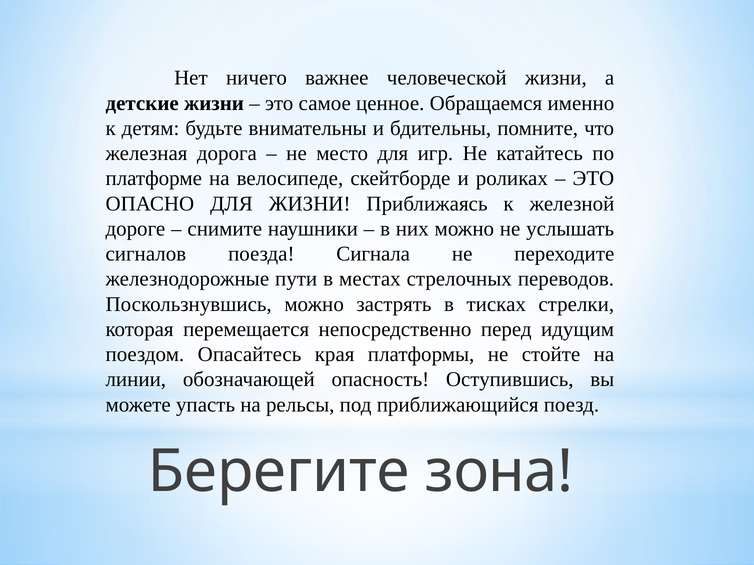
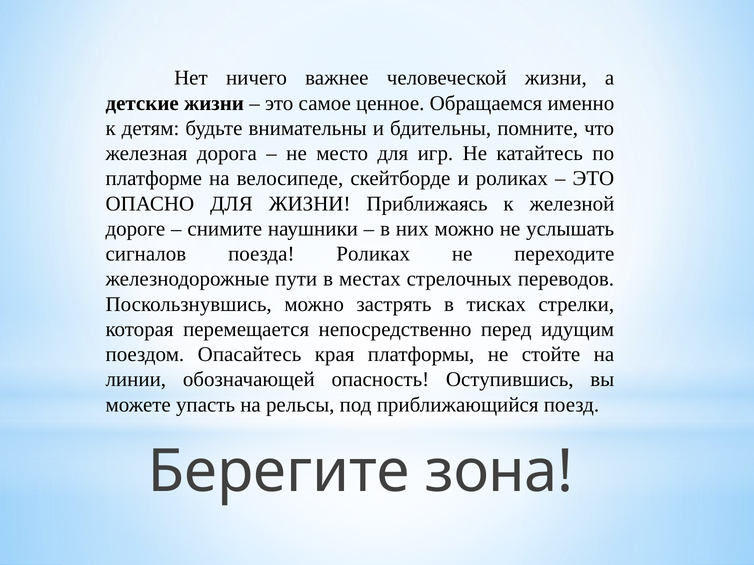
поезда Сигнала: Сигнала -> Роликах
